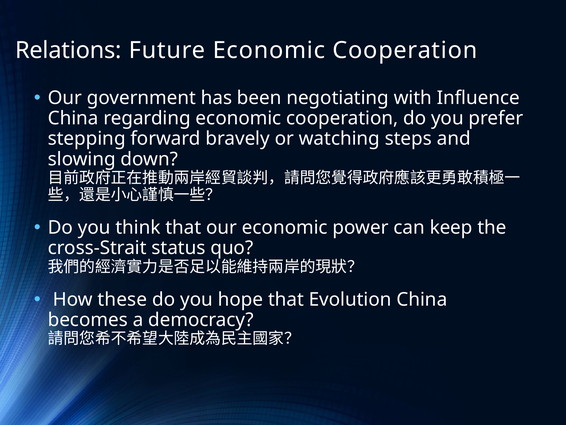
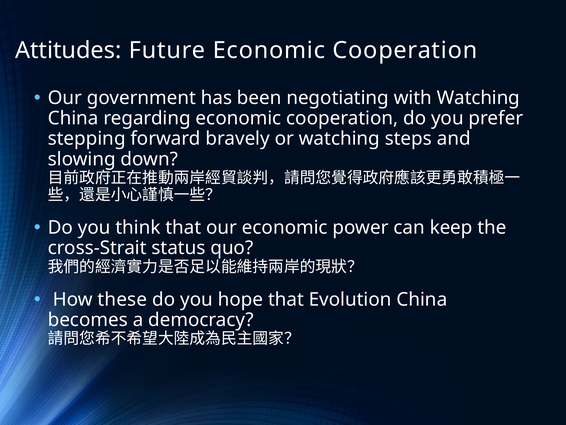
Relations: Relations -> Attitudes
with Influence: Influence -> Watching
